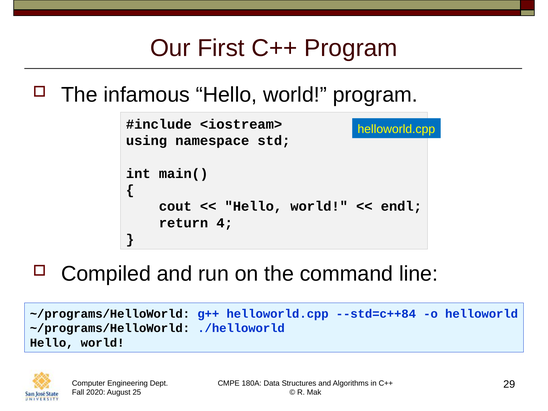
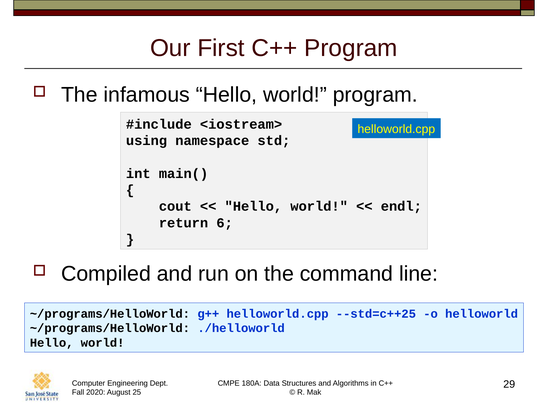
4: 4 -> 6
--std=c++84: --std=c++84 -> --std=c++25
